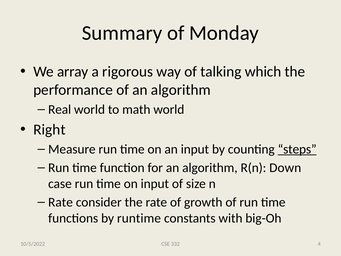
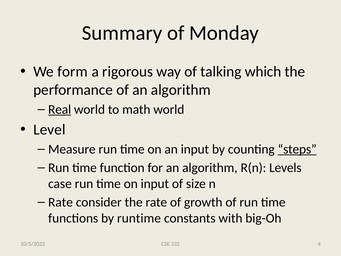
array: array -> form
Real underline: none -> present
Right: Right -> Level
Down: Down -> Levels
